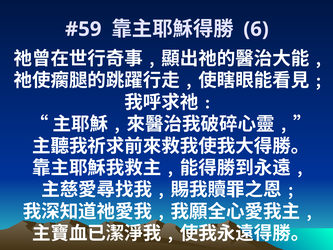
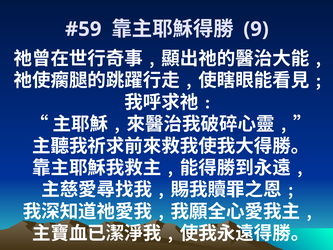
6: 6 -> 9
